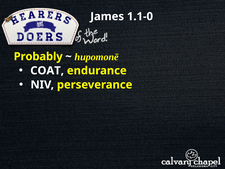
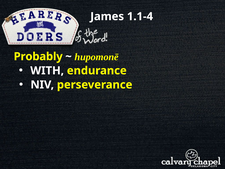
1.1-0: 1.1-0 -> 1.1-4
COAT: COAT -> WITH
